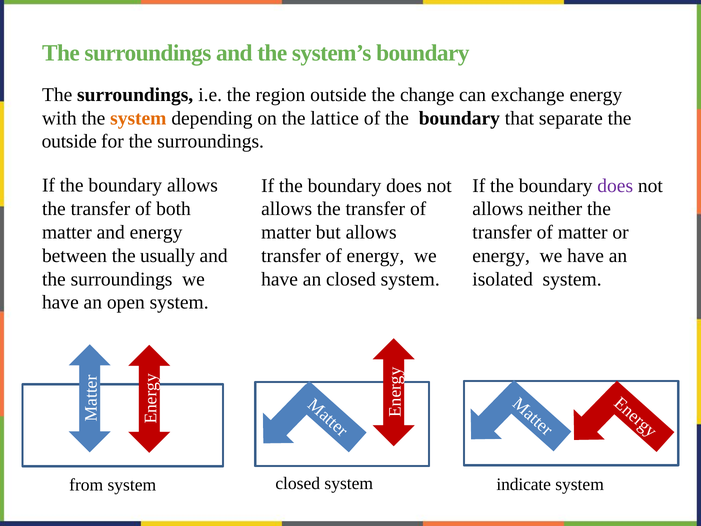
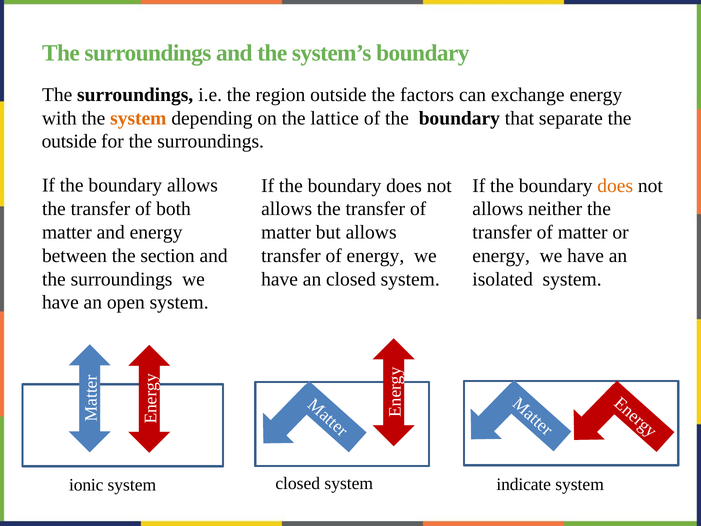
change: change -> factors
does at (615, 185) colour: purple -> orange
usually: usually -> section
from: from -> ionic
